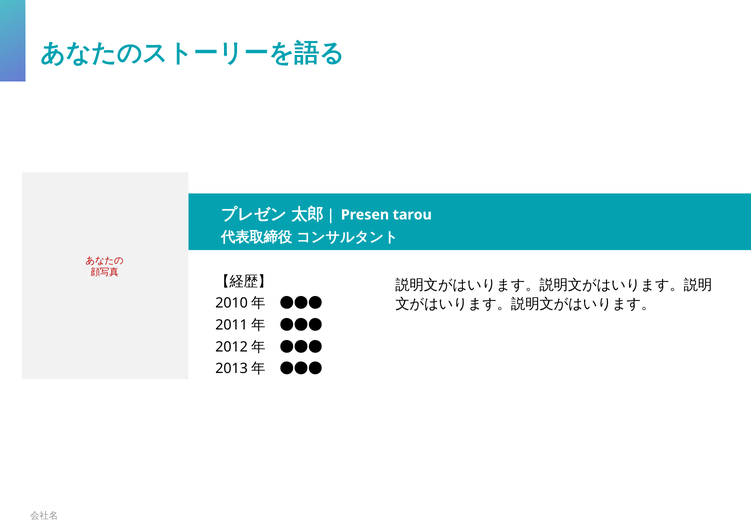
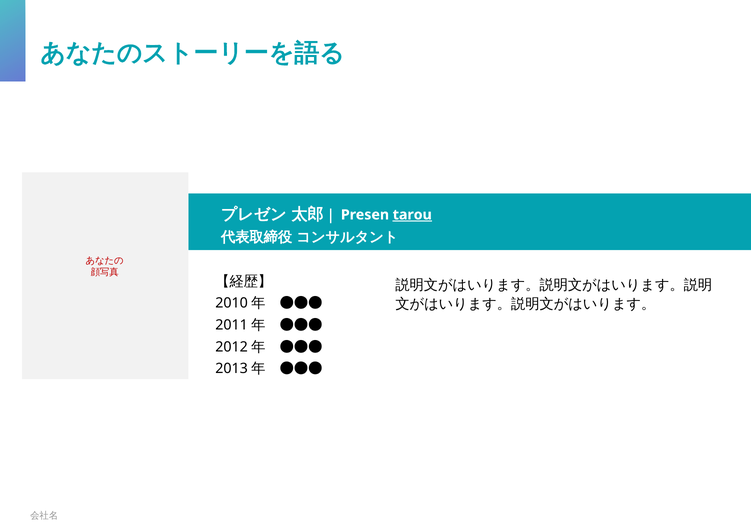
tarou underline: none -> present
